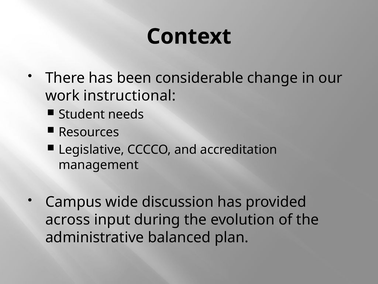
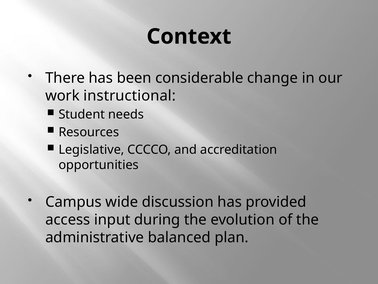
management: management -> opportunities
across: across -> access
